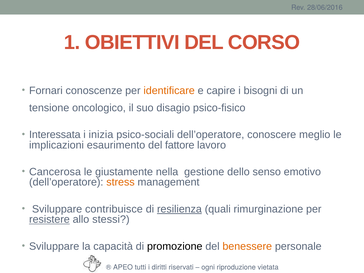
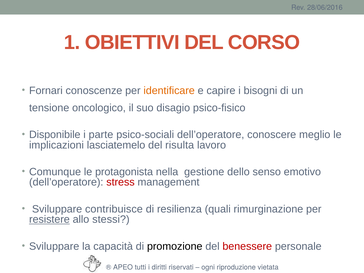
Interessata: Interessata -> Disponibile
inizia: inizia -> parte
esaurimento: esaurimento -> lasciatemelo
fattore: fattore -> risulta
Cancerosa: Cancerosa -> Comunque
giustamente: giustamente -> protagonista
stress colour: orange -> red
resilienza underline: present -> none
benessere colour: orange -> red
